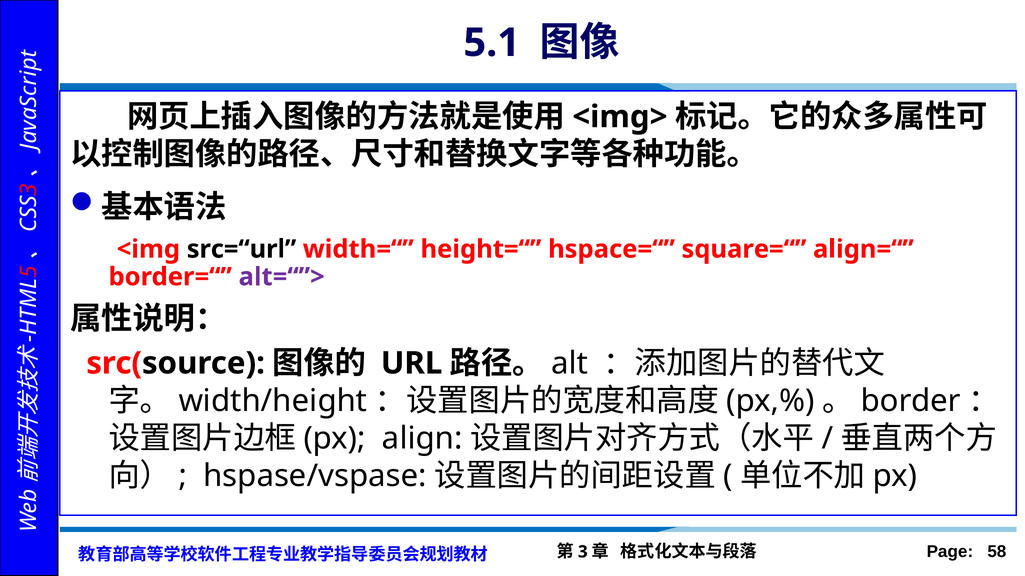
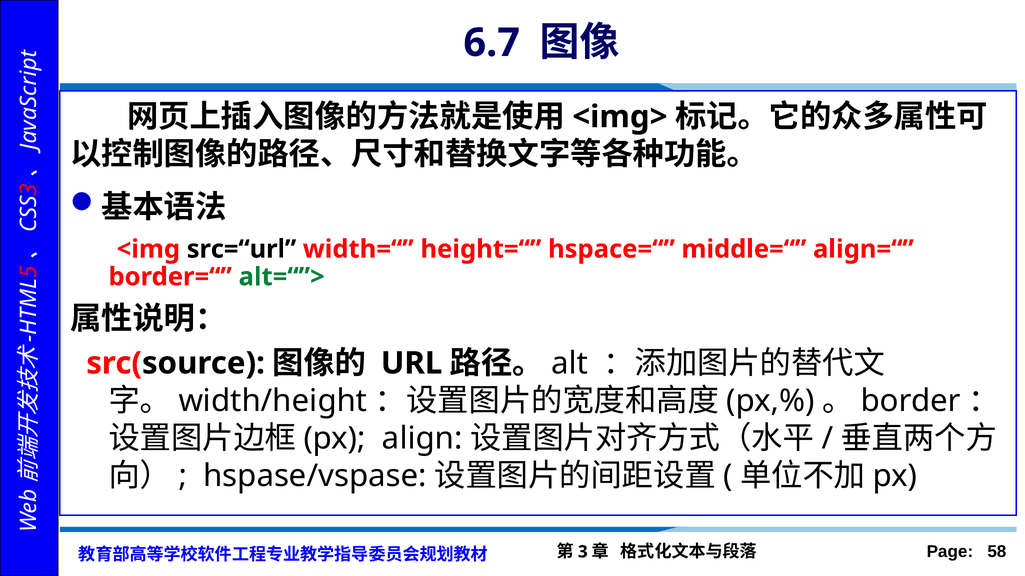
5.1: 5.1 -> 6.7
square=“: square=“ -> middle=“
alt=“”> colour: purple -> green
